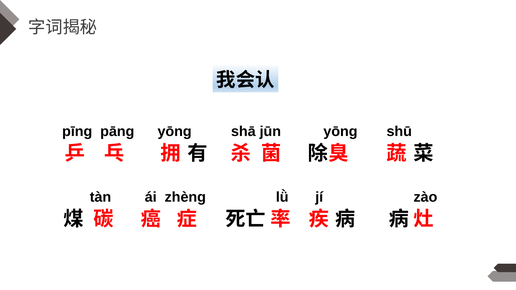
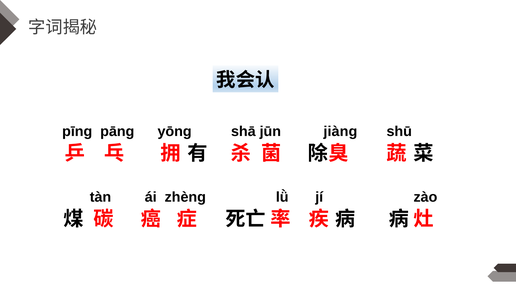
yōng at (340, 131): yōng -> jiàng
